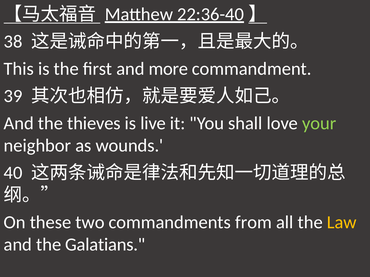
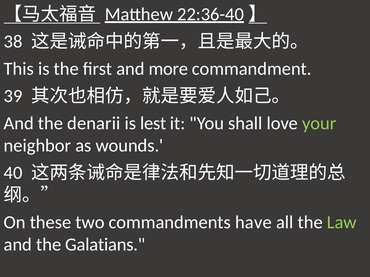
thieves: thieves -> denarii
live: live -> lest
from: from -> have
Law colour: yellow -> light green
